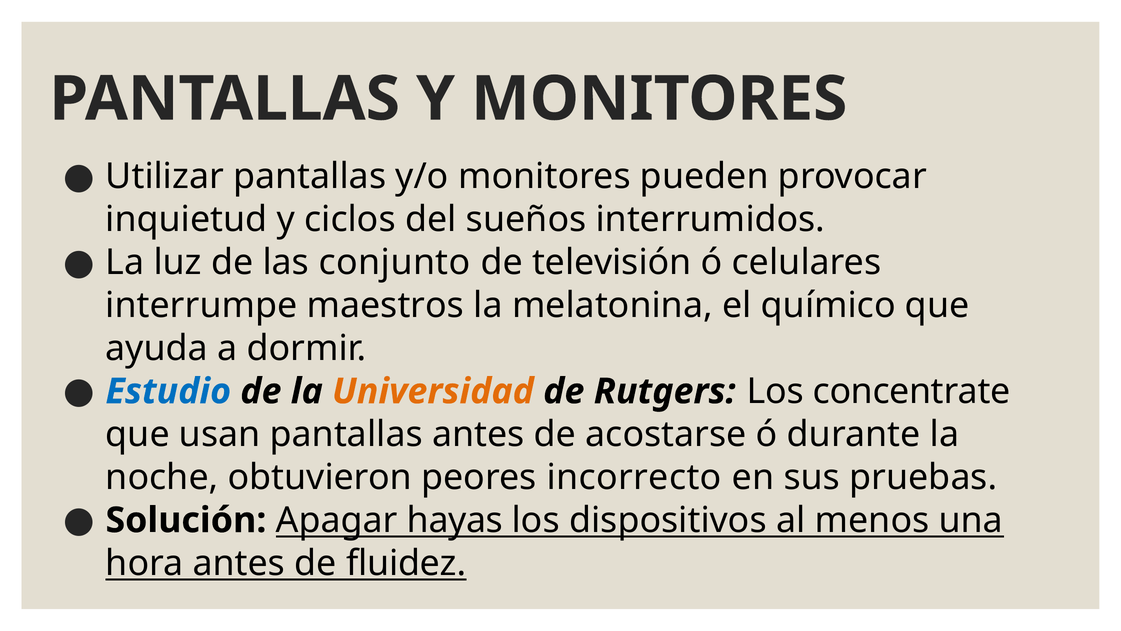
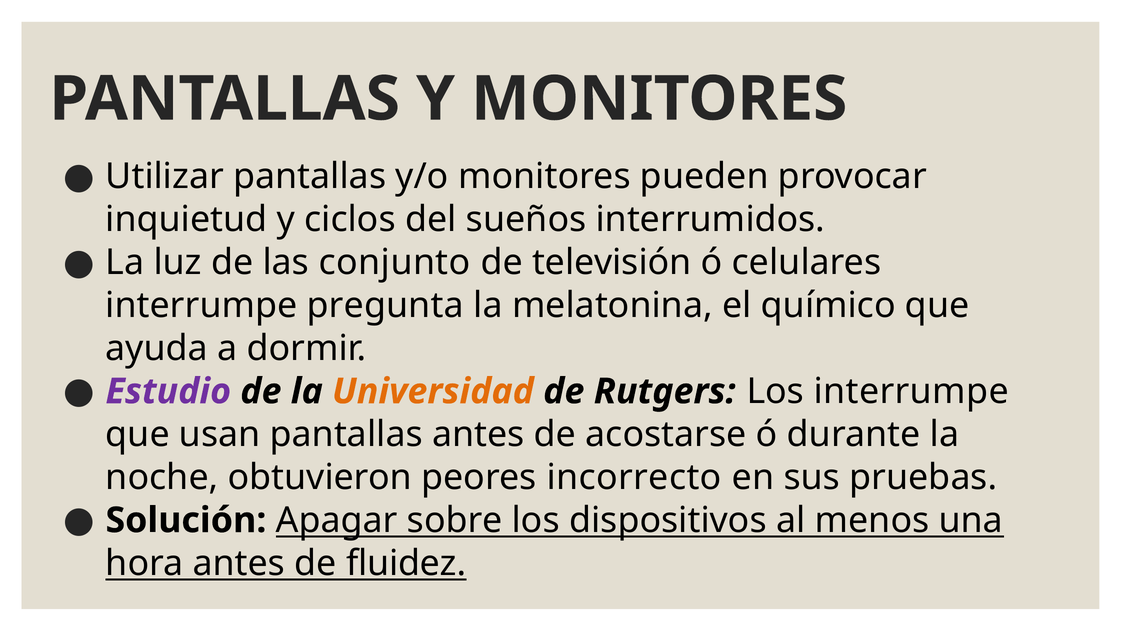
maestros: maestros -> pregunta
Estudio colour: blue -> purple
Los concentrate: concentrate -> interrumpe
hayas: hayas -> sobre
